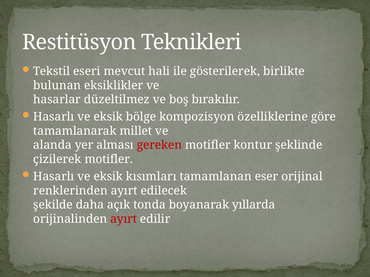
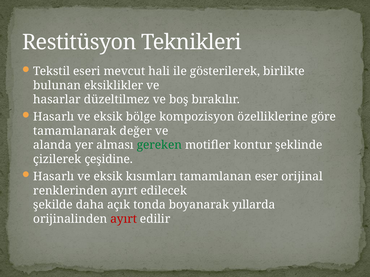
millet: millet -> değer
gereken colour: red -> green
çizilerek motifler: motifler -> çeşidine
